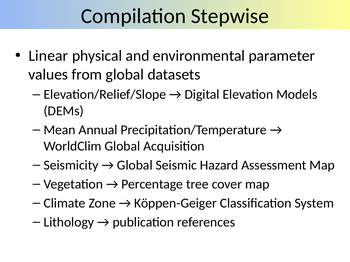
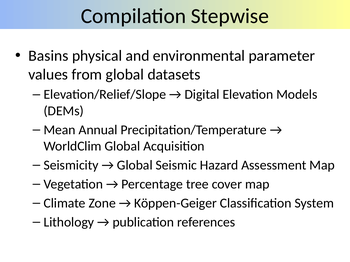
Linear: Linear -> Basins
